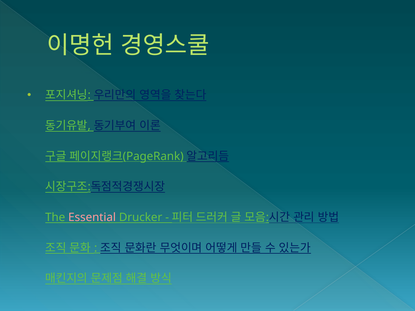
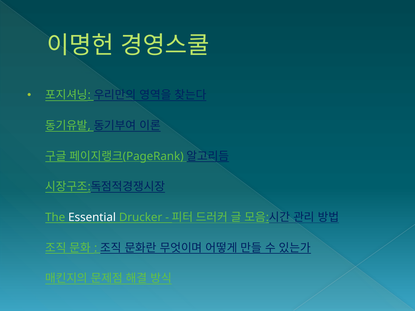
Essential colour: pink -> white
